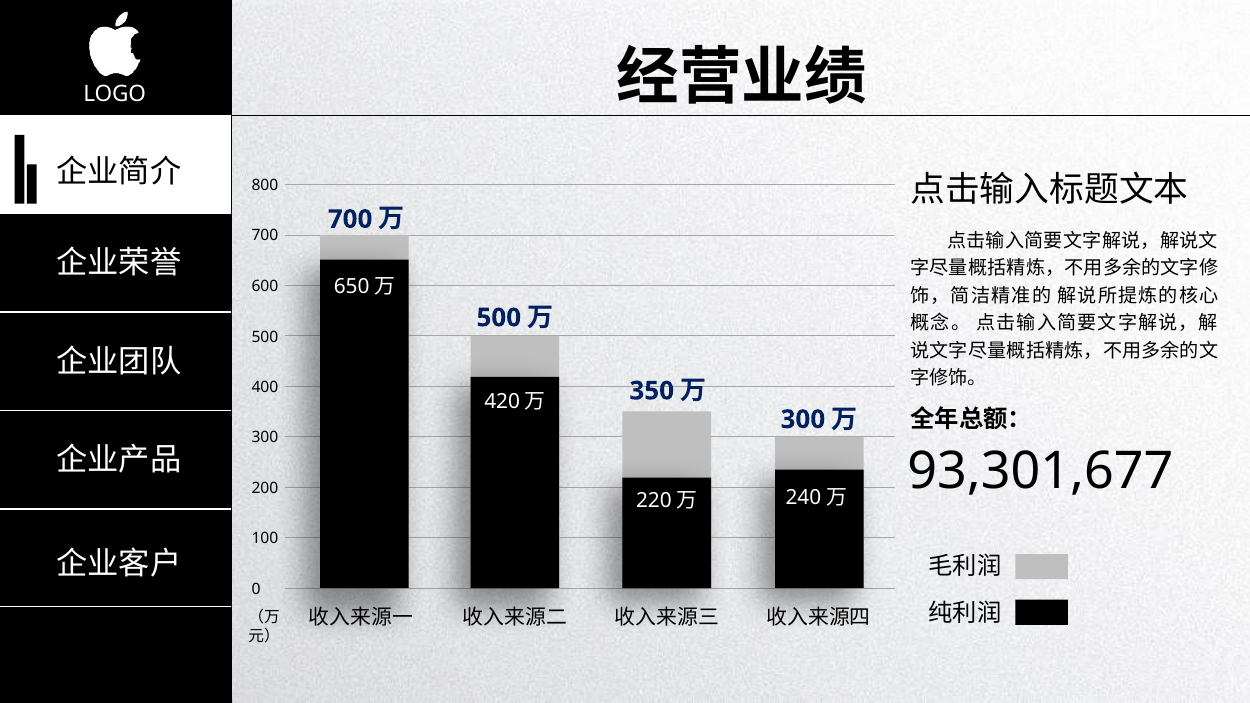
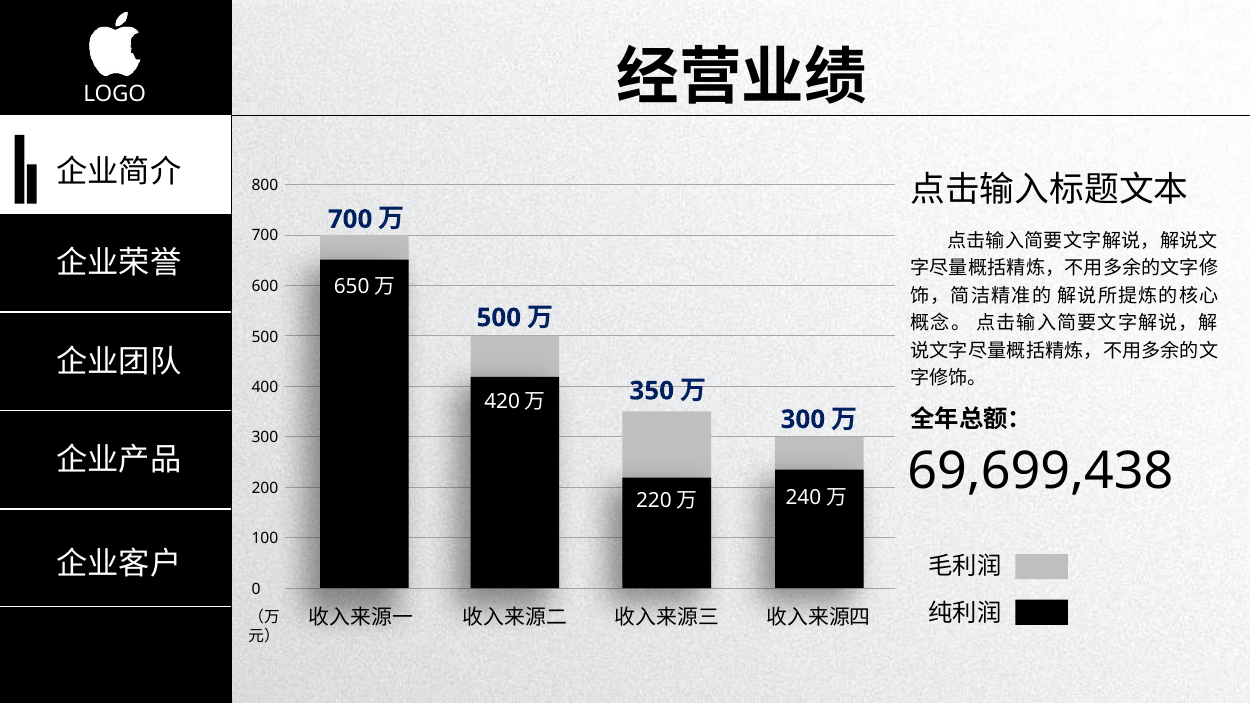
93,301,677: 93,301,677 -> 69,699,438
